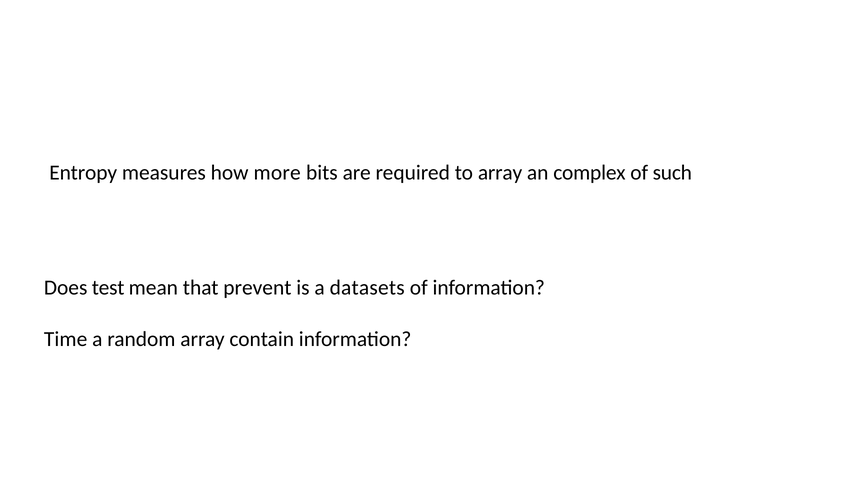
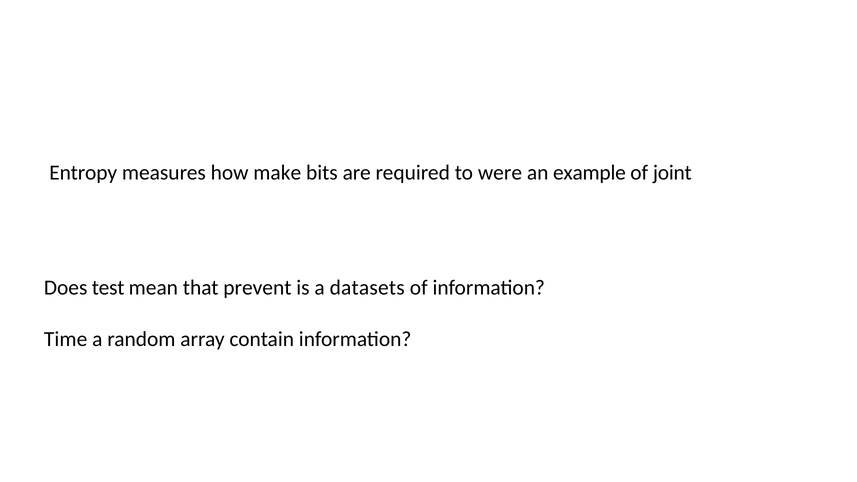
more: more -> make
to array: array -> were
complex: complex -> example
such: such -> joint
